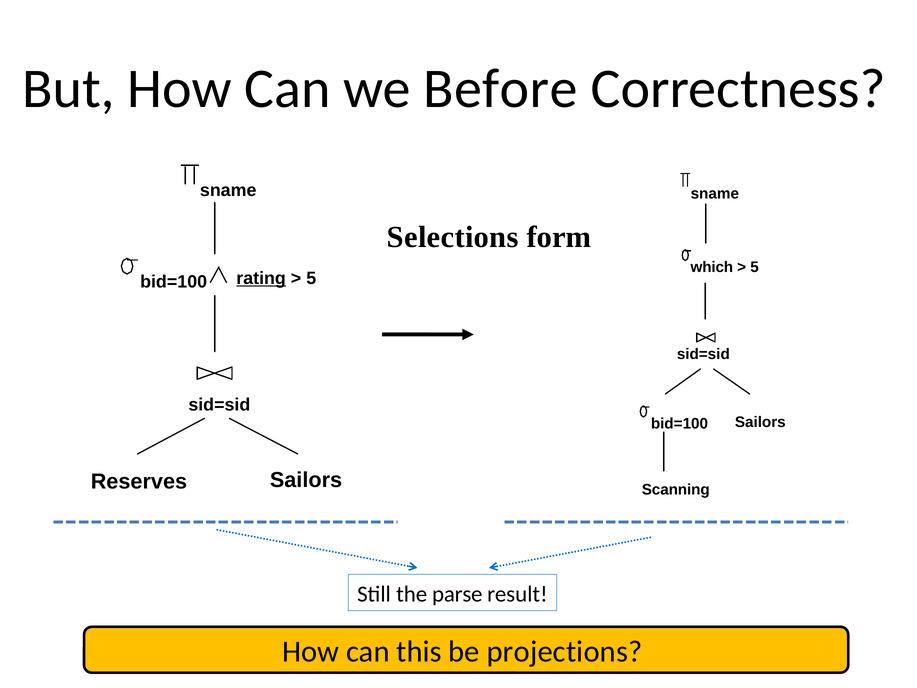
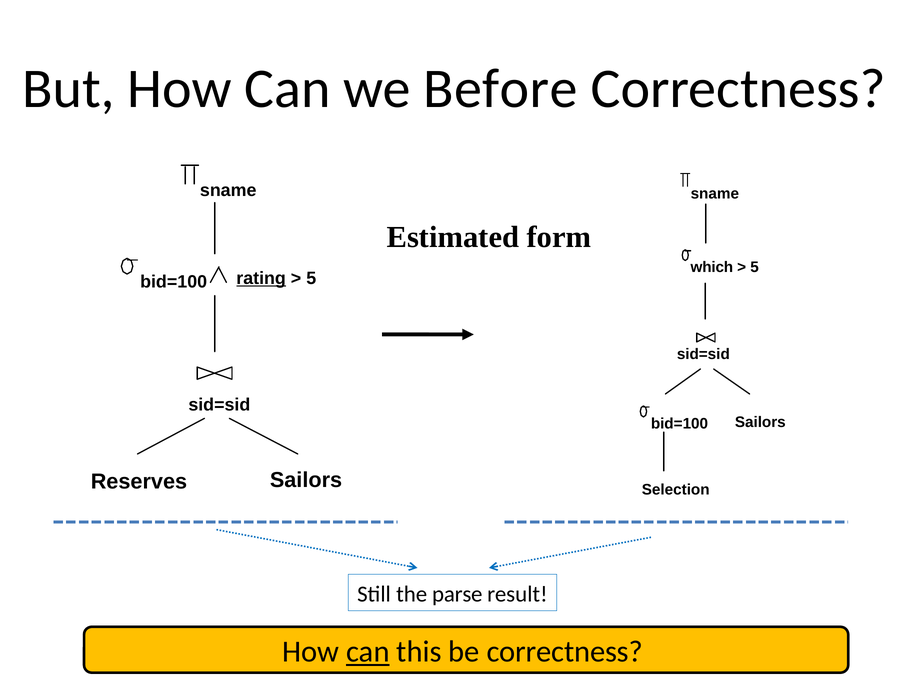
Selections: Selections -> Estimated
Scanning: Scanning -> Selection
can at (368, 652) underline: none -> present
be projections: projections -> correctness
